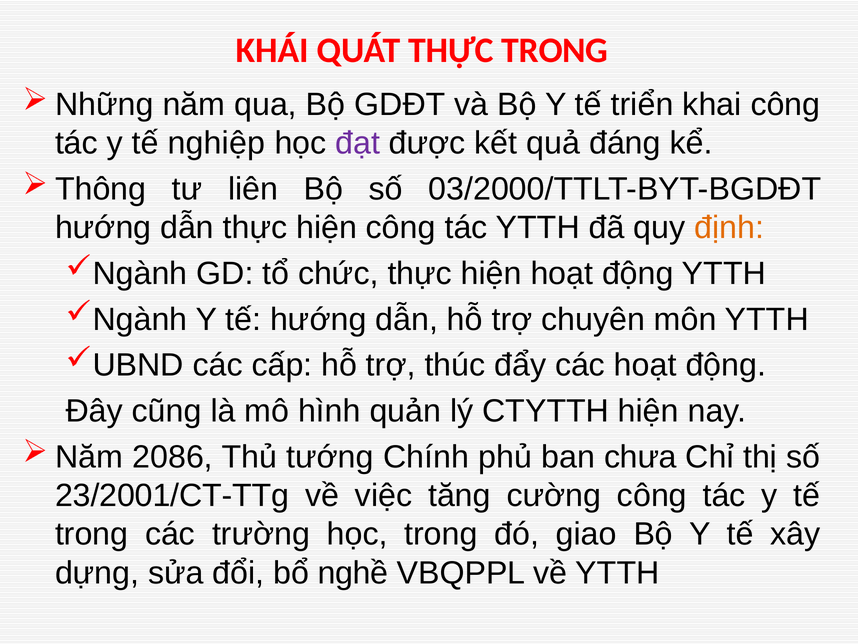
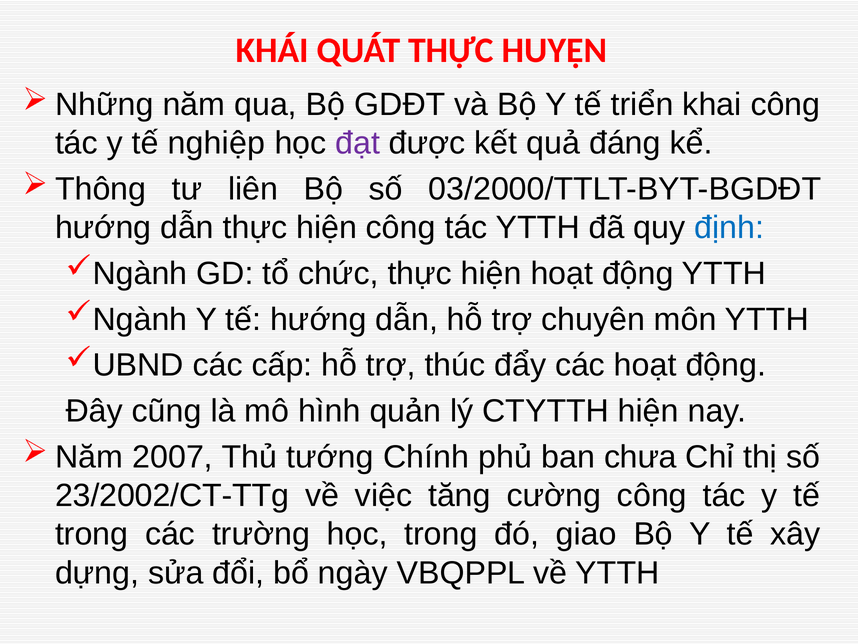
THỰC TRONG: TRONG -> HUYỆN
định colour: orange -> blue
2086: 2086 -> 2007
23/2001/CT-TTg: 23/2001/CT-TTg -> 23/2002/CT-TTg
nghề: nghề -> ngày
